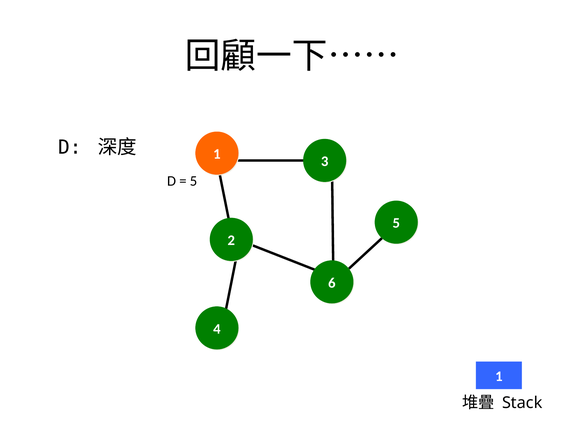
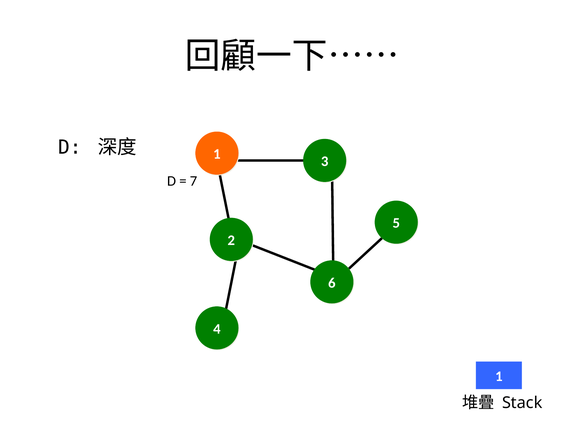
5 at (193, 181): 5 -> 7
